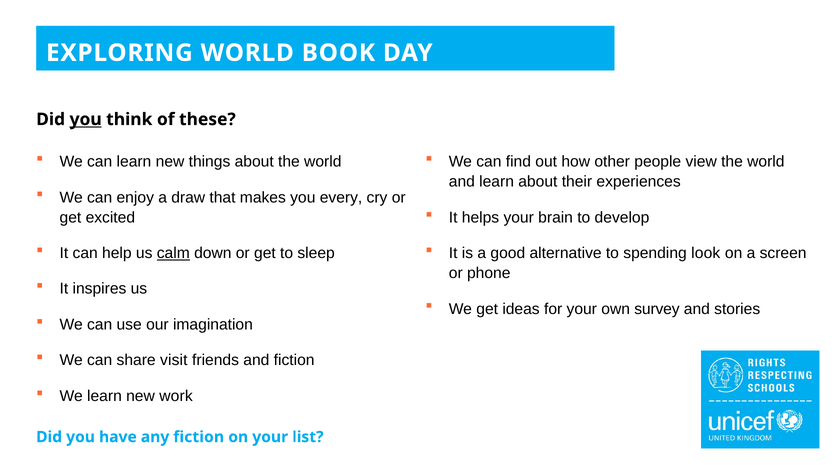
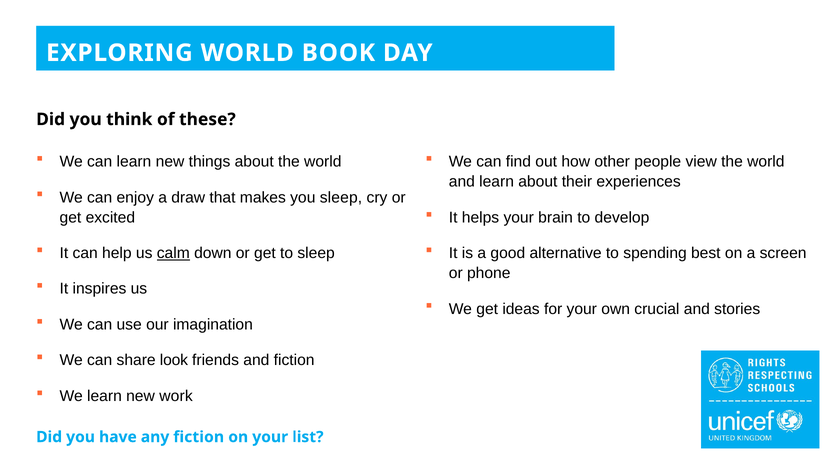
you at (86, 119) underline: present -> none
you every: every -> sleep
look: look -> best
survey: survey -> crucial
visit: visit -> look
